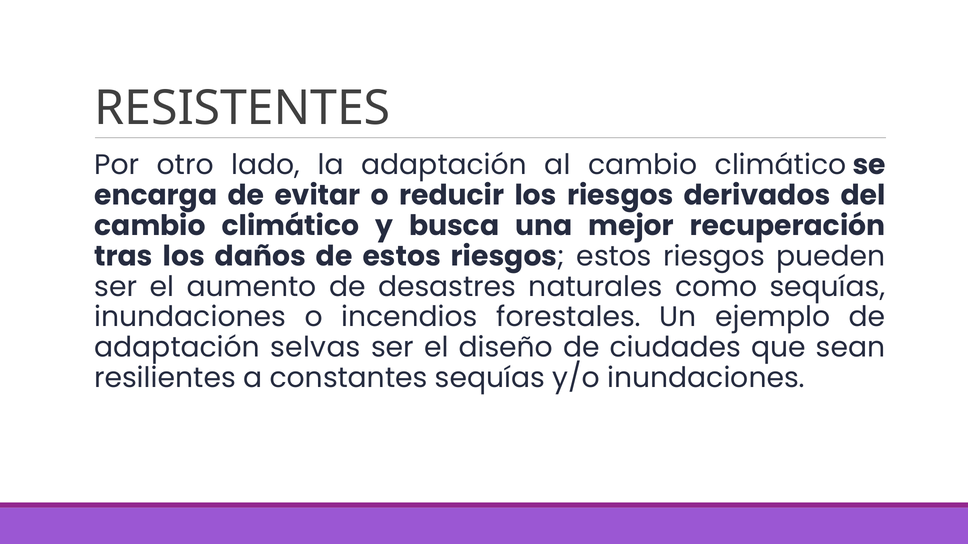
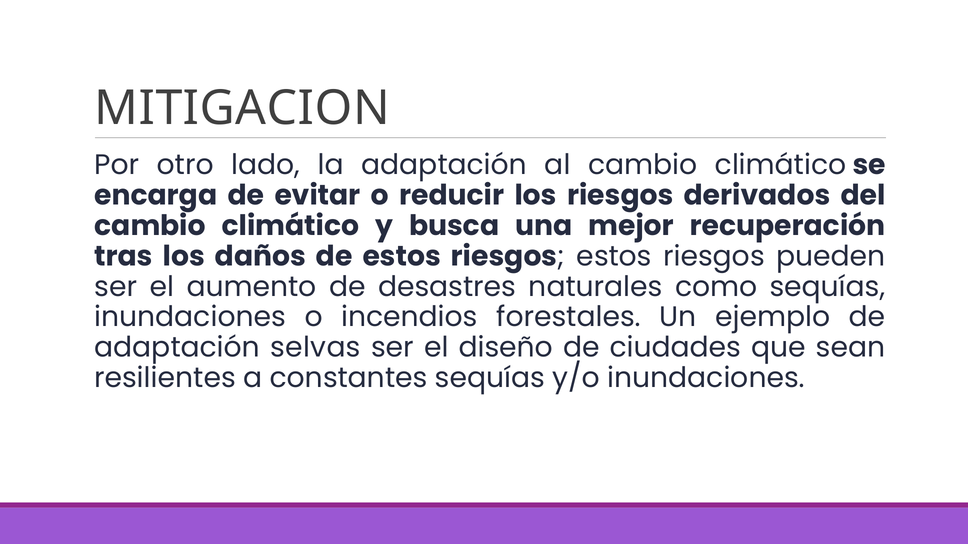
RESISTENTES: RESISTENTES -> MITIGACION
